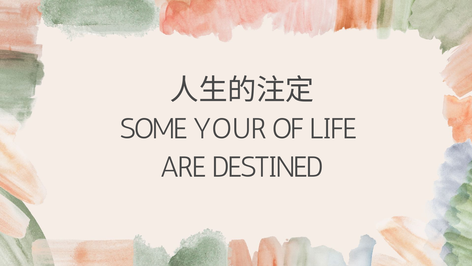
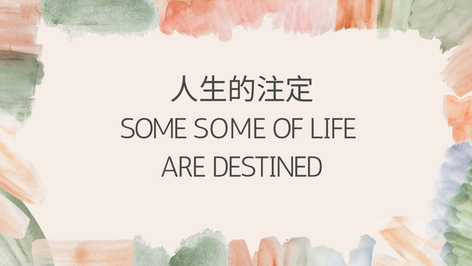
SOME YOUR: YOUR -> SOME
